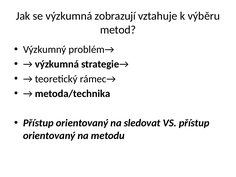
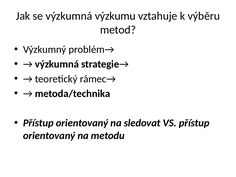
zobrazují: zobrazují -> výzkumu
